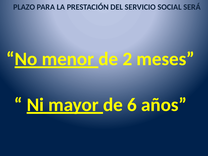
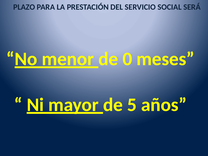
2: 2 -> 0
6: 6 -> 5
